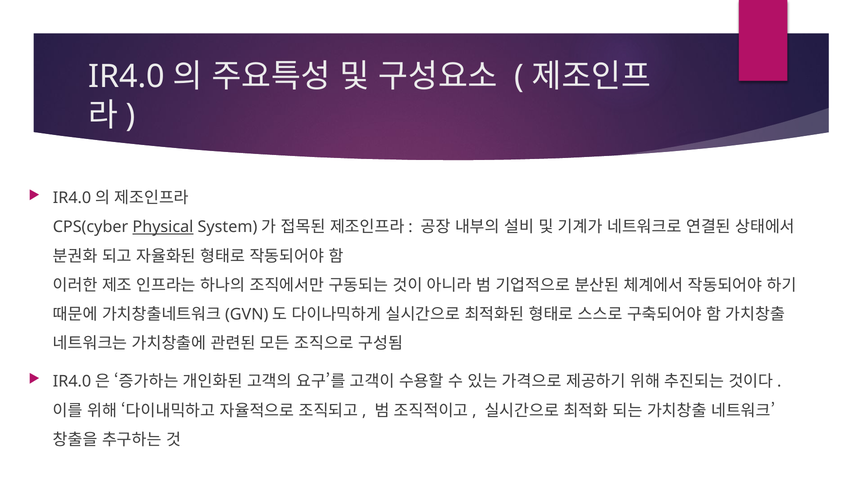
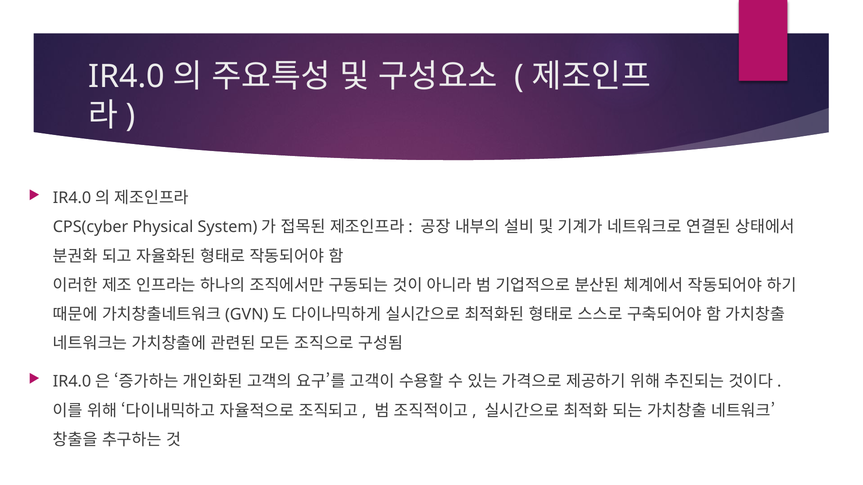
Physical underline: present -> none
